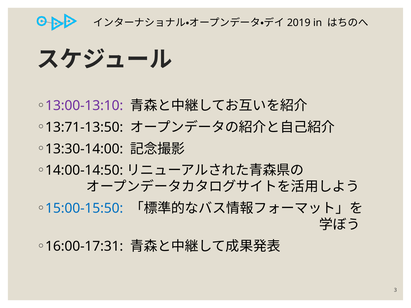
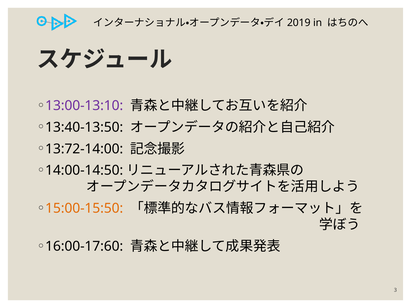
13:71-13:50: 13:71-13:50 -> 13:40-13:50
13:30-14:00: 13:30-14:00 -> 13:72-14:00
15:00-15:50 colour: blue -> orange
16:00-17:31: 16:00-17:31 -> 16:00-17:60
